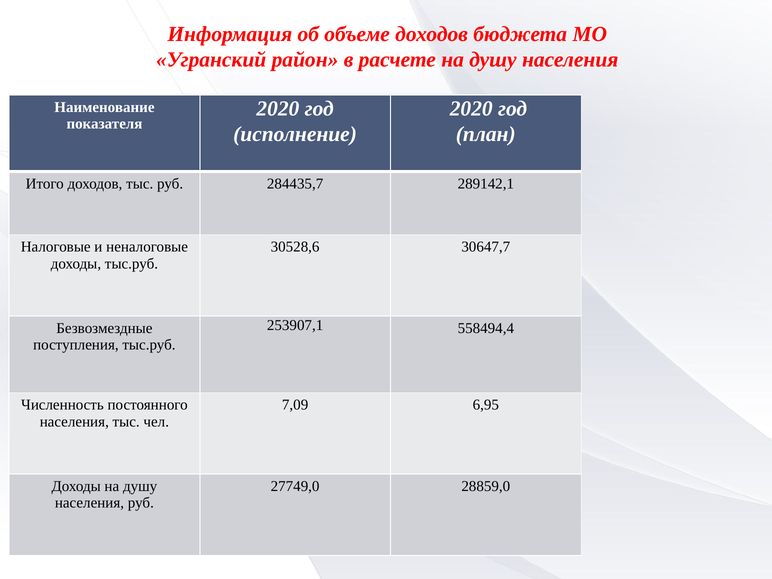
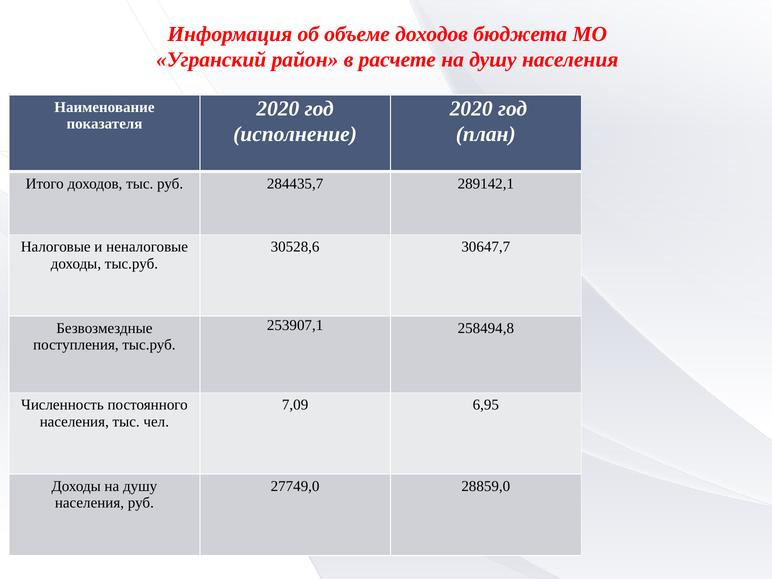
558494,4: 558494,4 -> 258494,8
